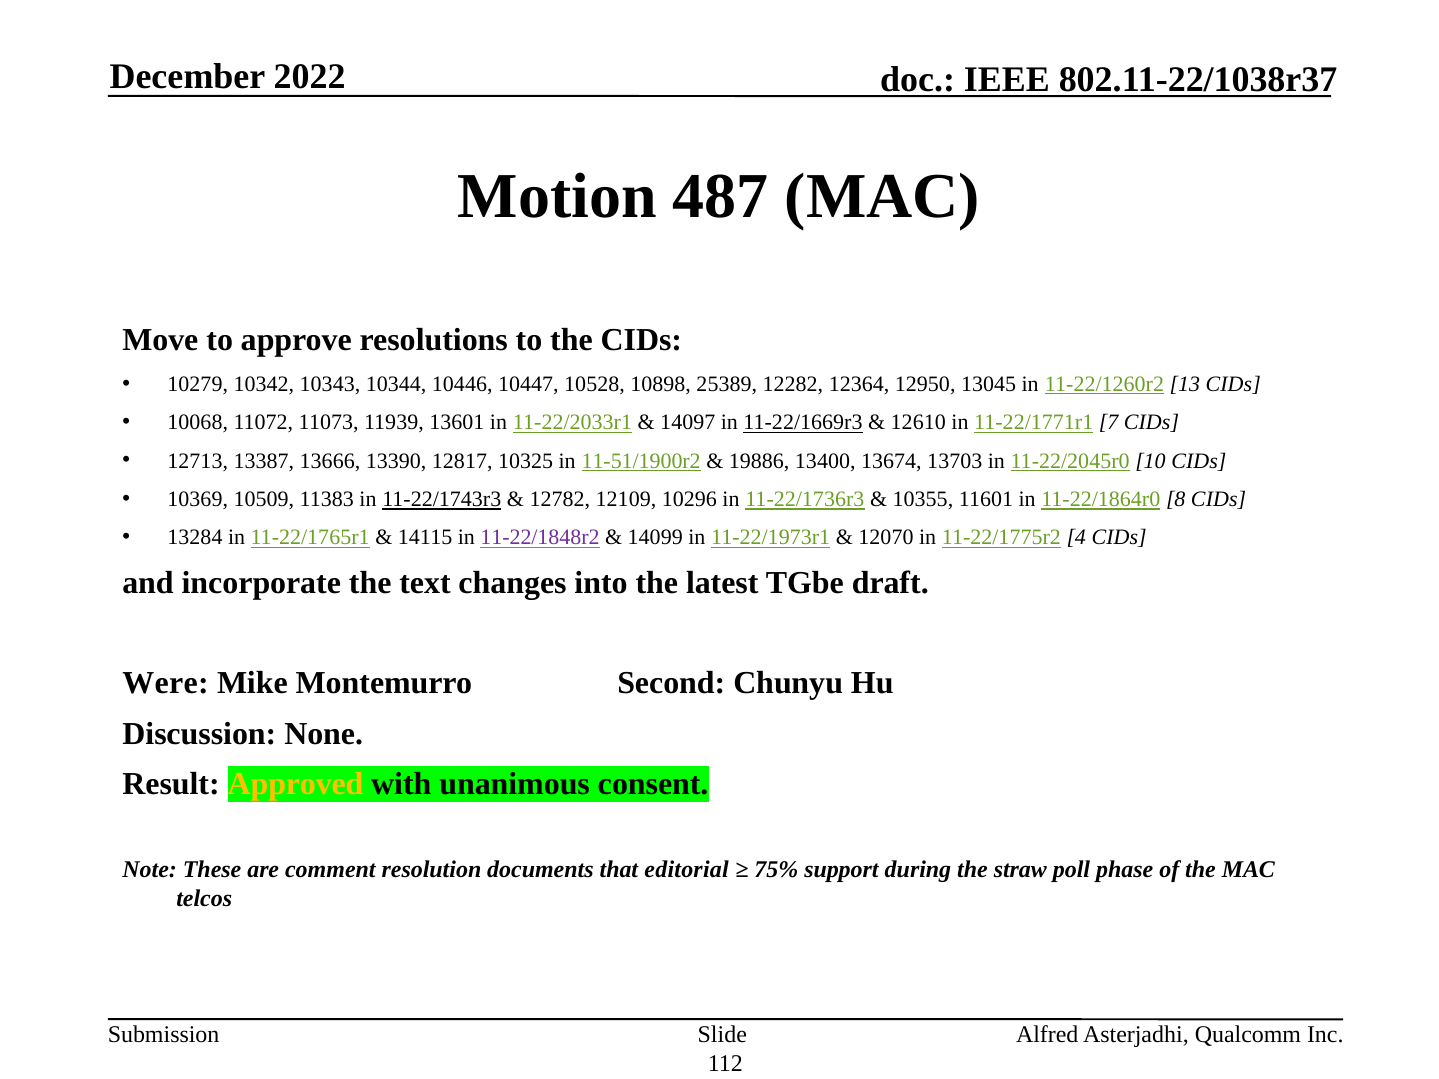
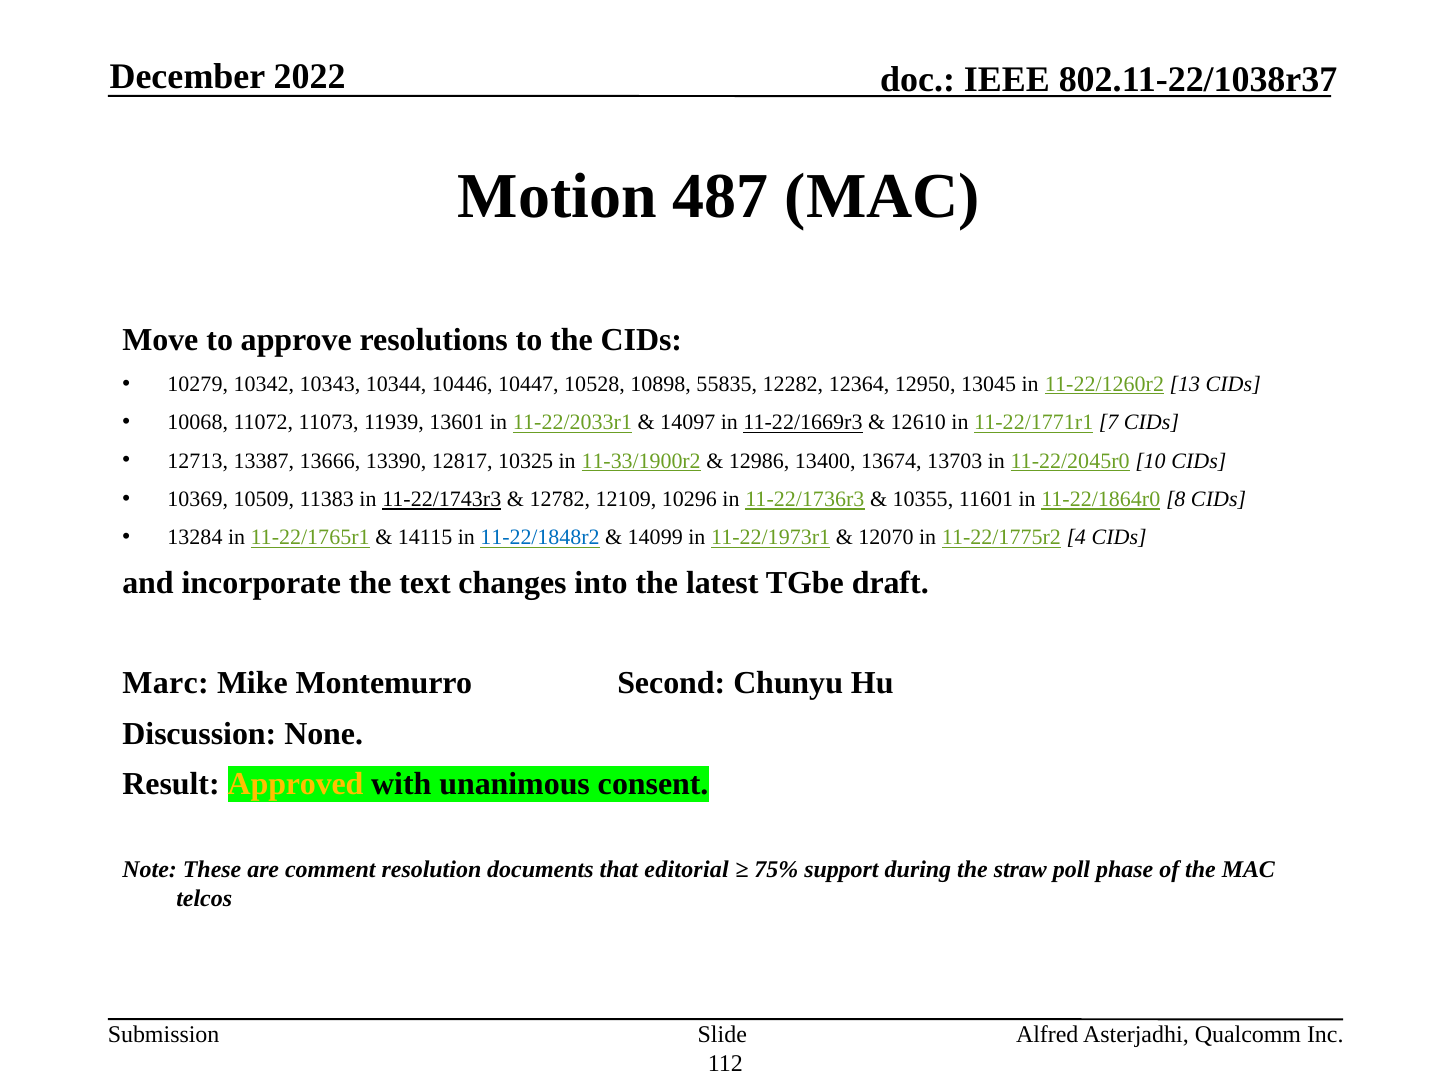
25389: 25389 -> 55835
11-51/1900r2: 11-51/1900r2 -> 11-33/1900r2
19886: 19886 -> 12986
11-22/1848r2 colour: purple -> blue
Were: Were -> Marc
